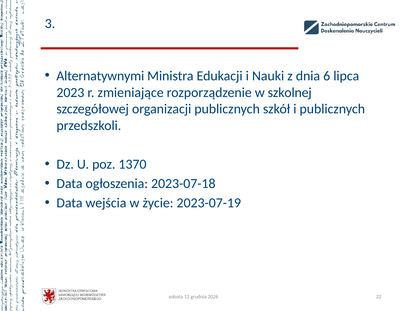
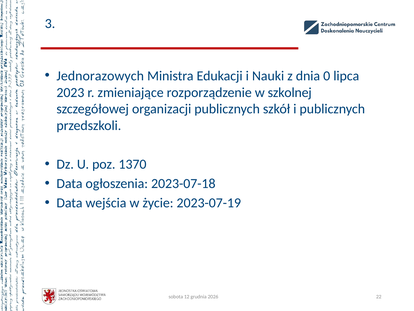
Alternatywnymi: Alternatywnymi -> Jednorazowych
6: 6 -> 0
